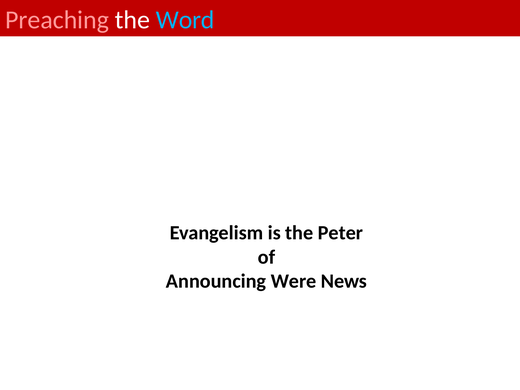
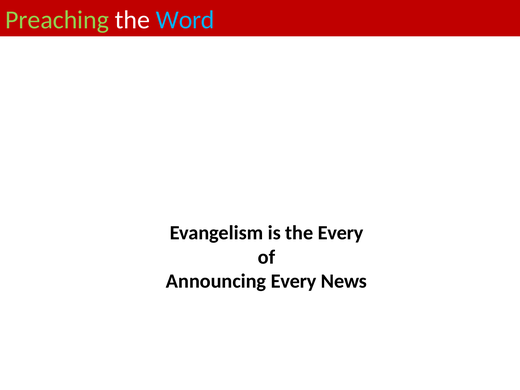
Preaching colour: pink -> light green
the Peter: Peter -> Every
Announcing Were: Were -> Every
